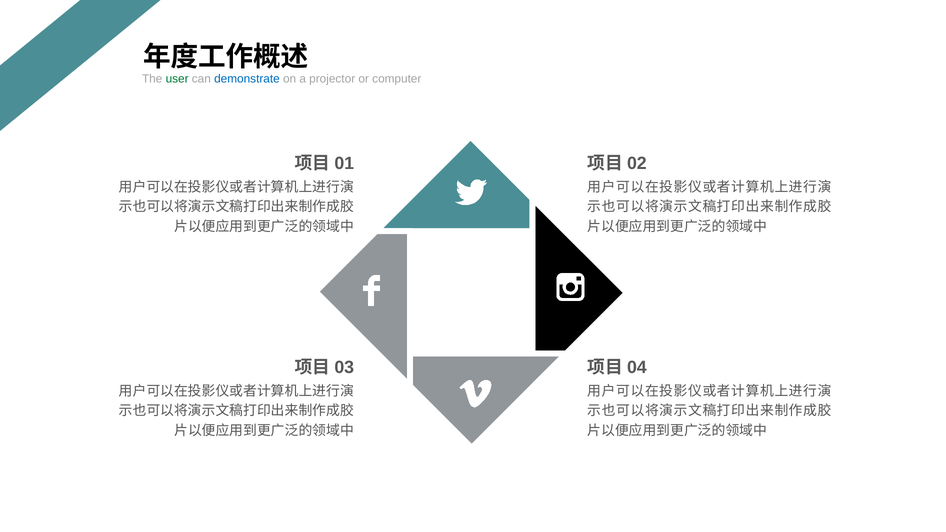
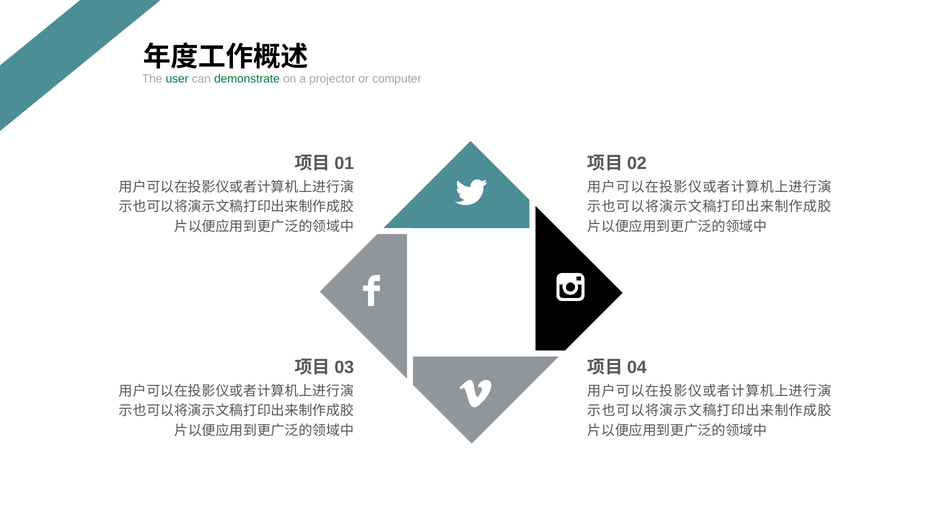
demonstrate colour: blue -> green
